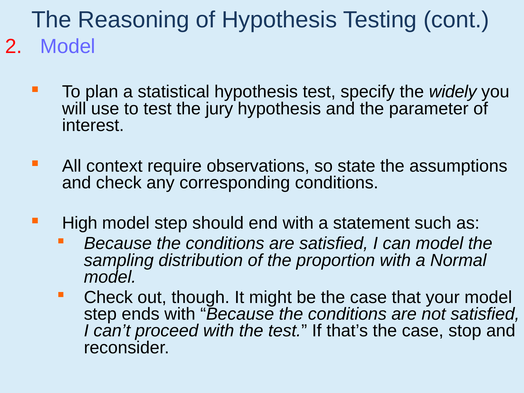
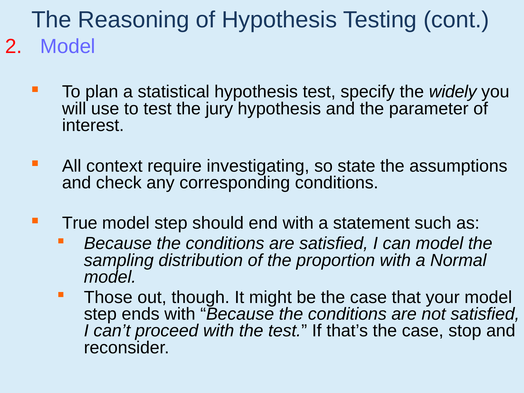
observations: observations -> investigating
High: High -> True
Check at (108, 297): Check -> Those
